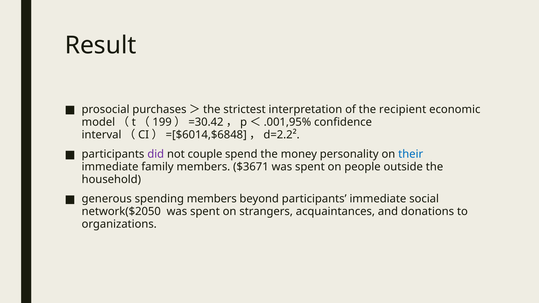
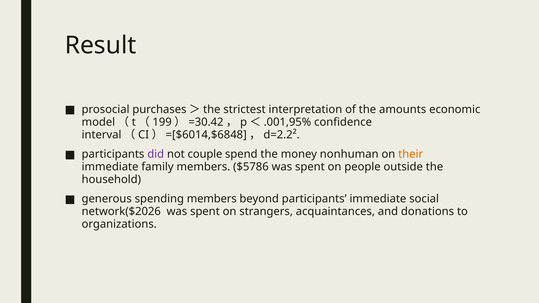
recipient: recipient -> amounts
personality: personality -> nonhuman
their colour: blue -> orange
$3671: $3671 -> $5786
network($2050: network($2050 -> network($2026
